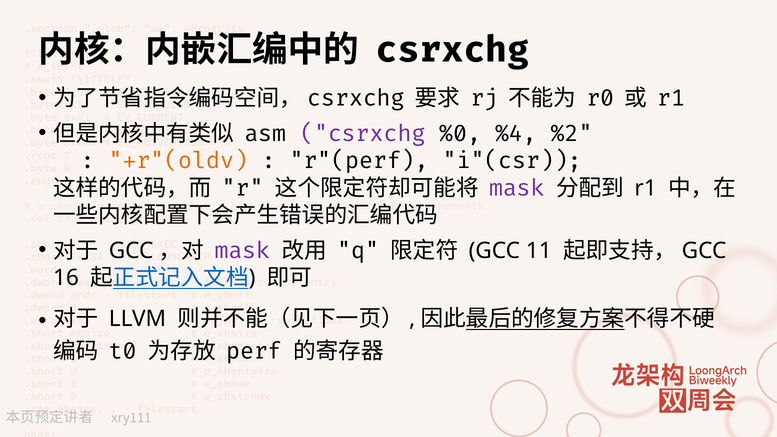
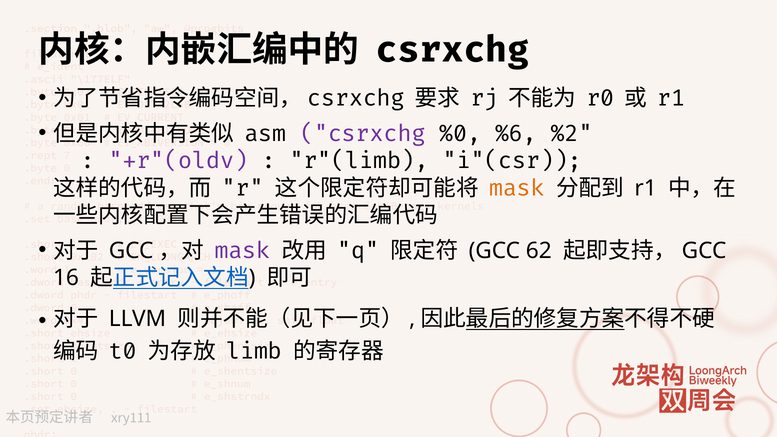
%4: %4 -> %6
+r"(oldv colour: orange -> purple
r"(perf: r"(perf -> r"(limb
mask at (517, 188) colour: purple -> orange
11: 11 -> 62
perf: perf -> limb
